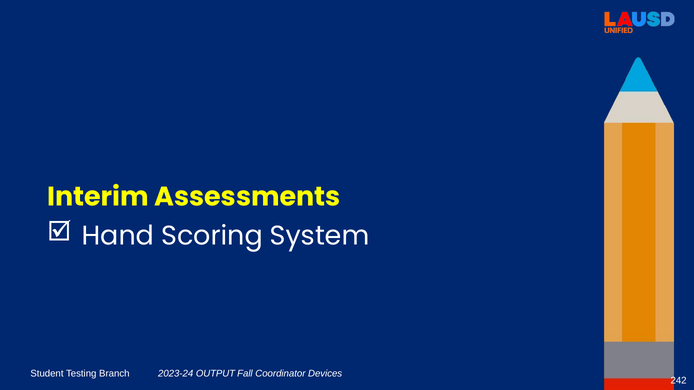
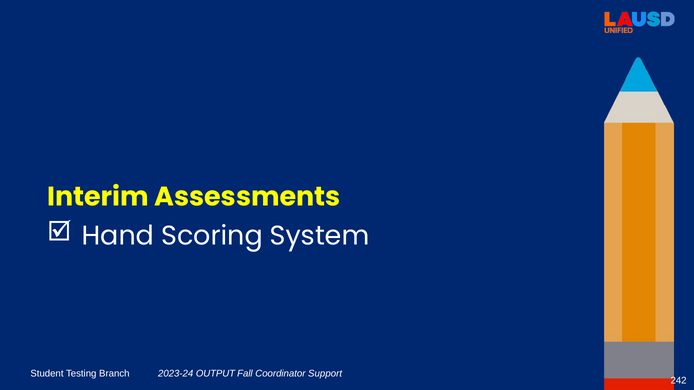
Devices: Devices -> Support
